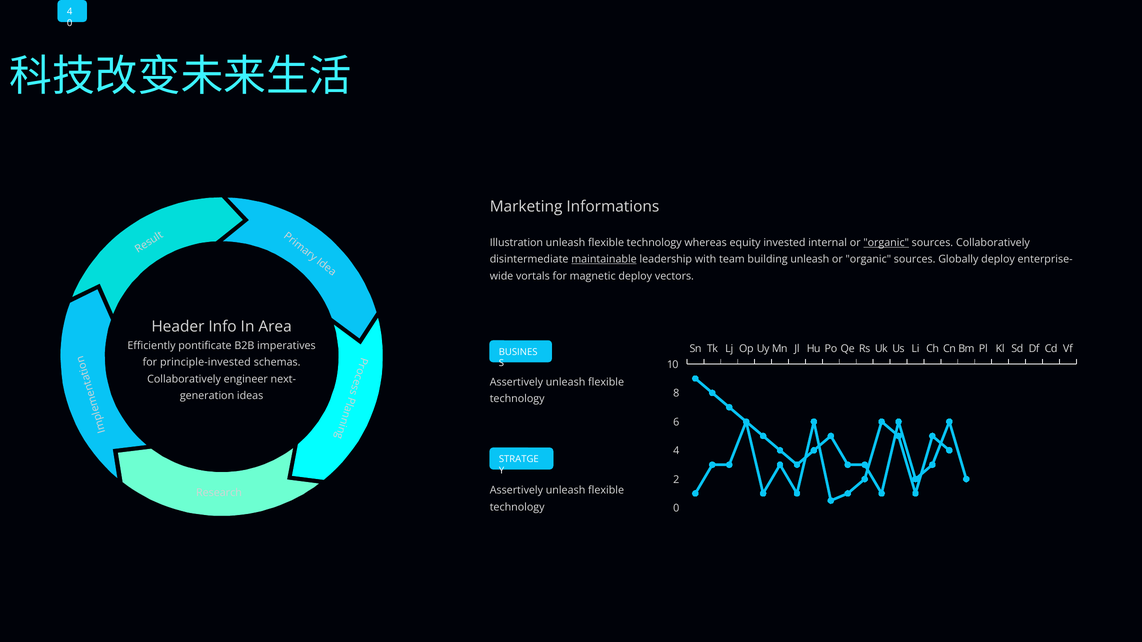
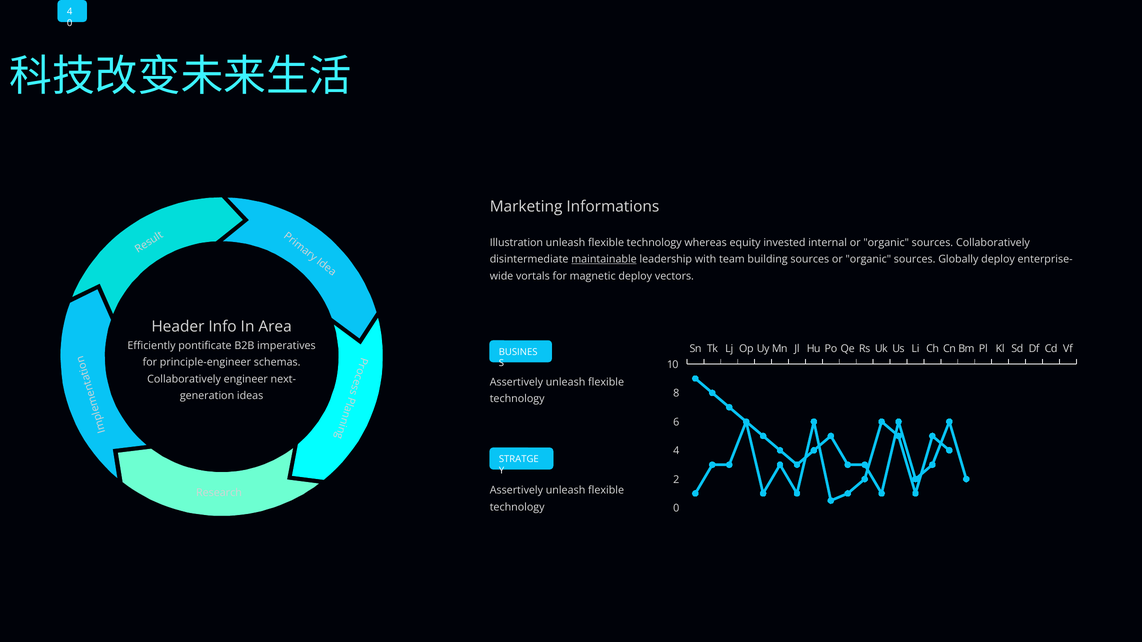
organic at (886, 243) underline: present -> none
building unleash: unleash -> sources
principle-invested: principle-invested -> principle-engineer
